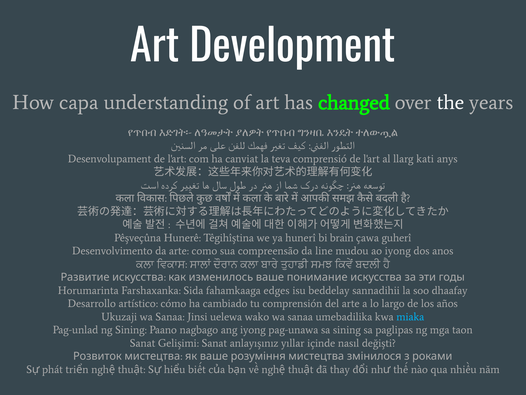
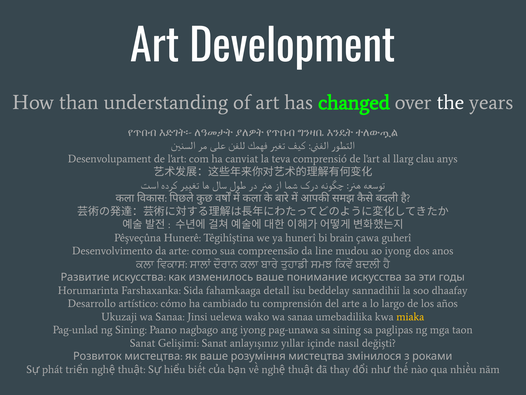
capa: capa -> than
kati: kati -> clau
edges: edges -> detall
miaka colour: light blue -> yellow
